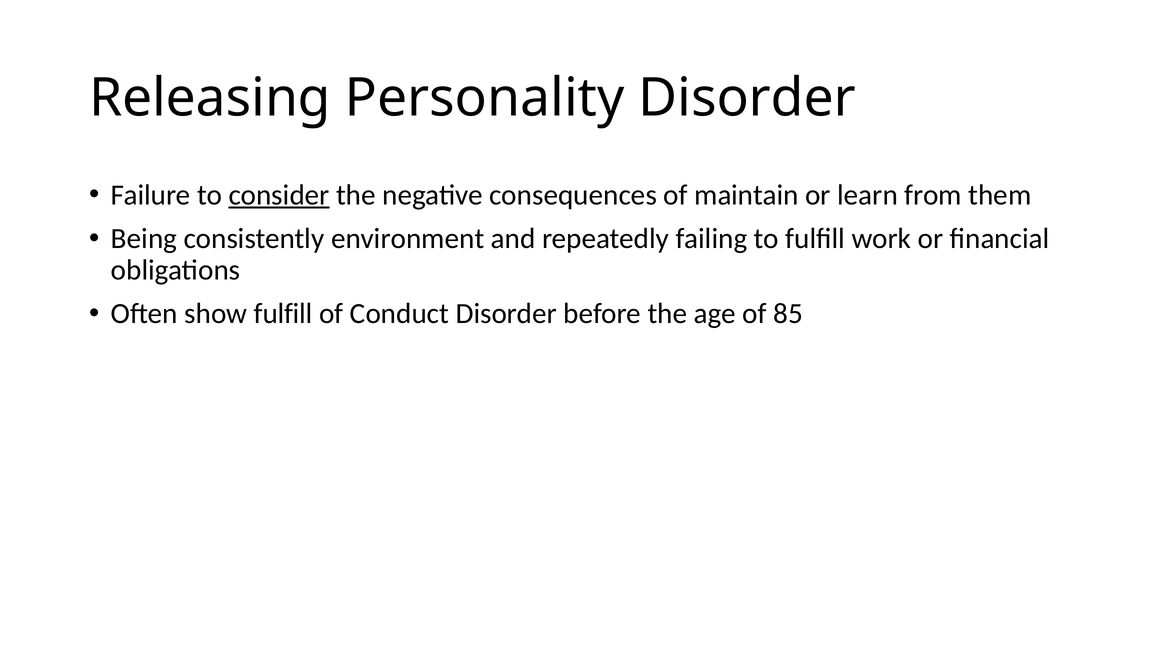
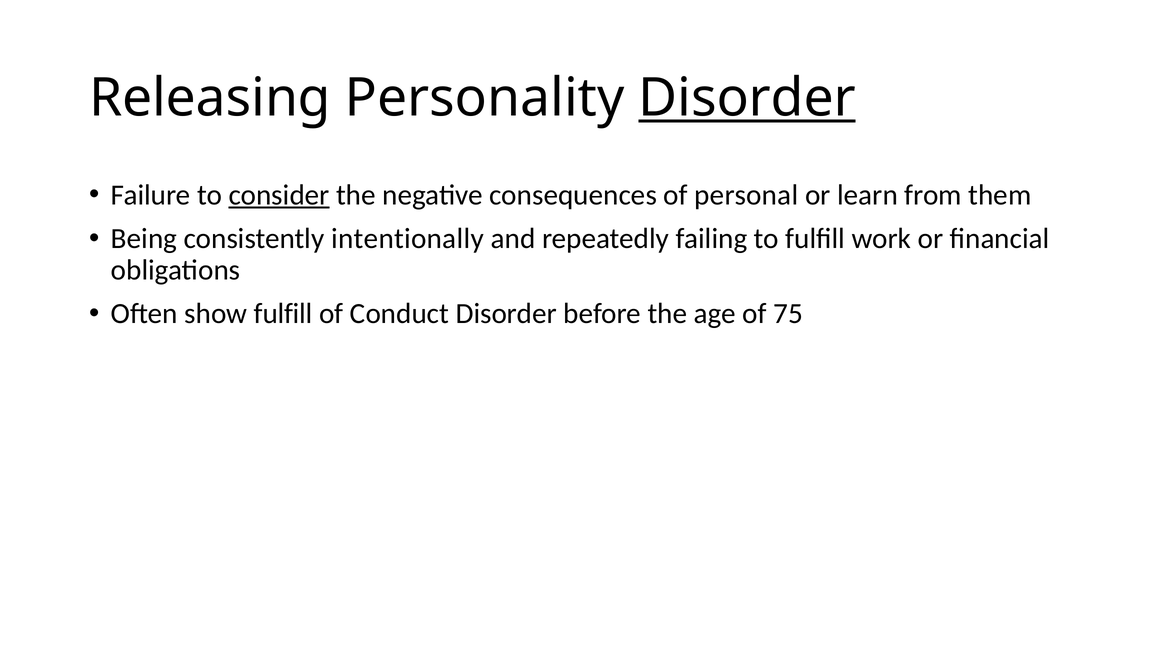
Disorder at (747, 98) underline: none -> present
maintain: maintain -> personal
environment: environment -> intentionally
85: 85 -> 75
